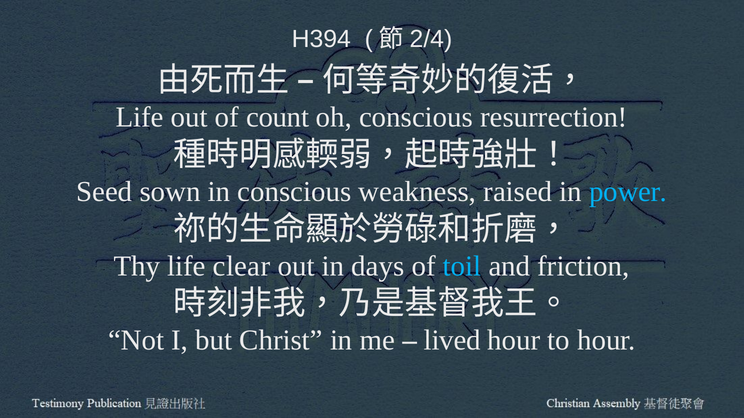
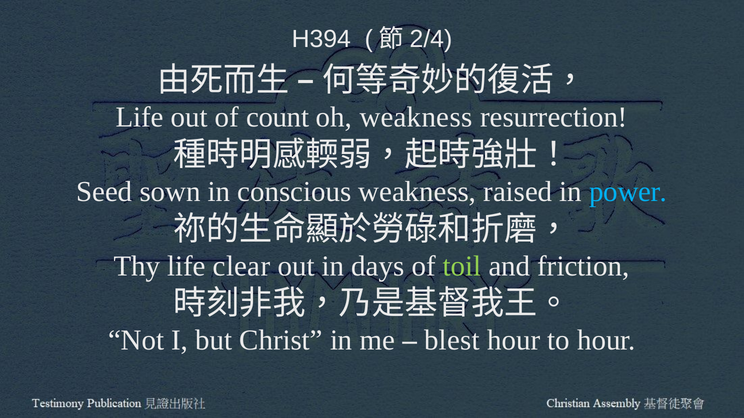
oh conscious: conscious -> weakness
toil colour: light blue -> light green
lived: lived -> blest
